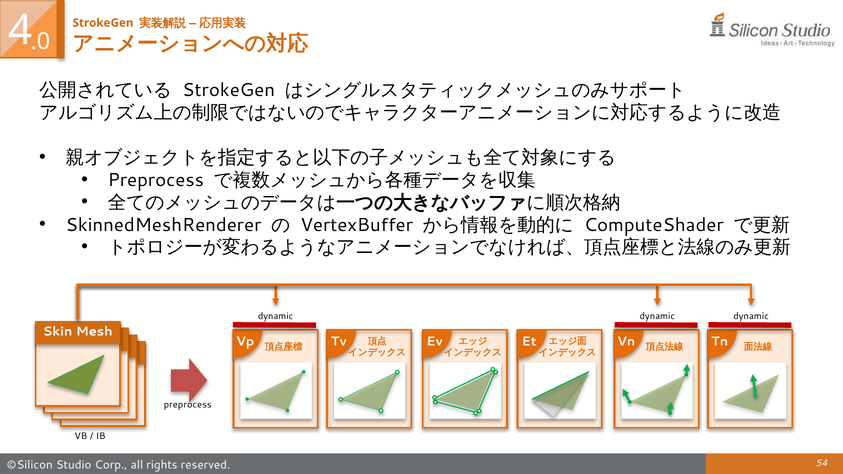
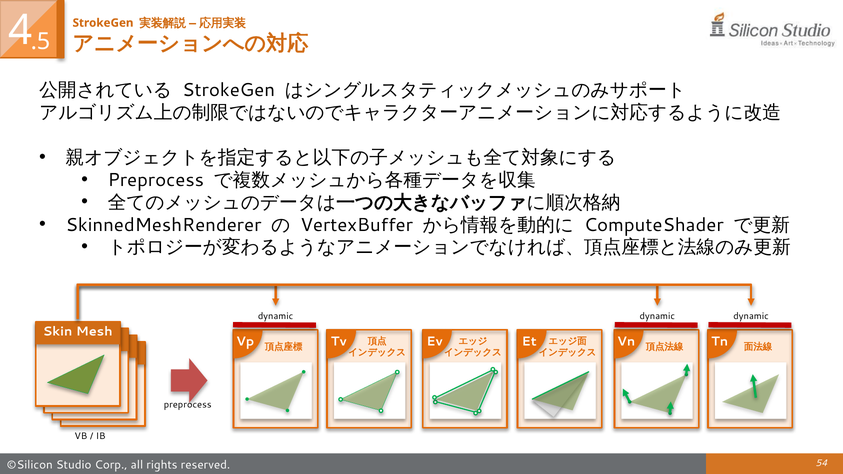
.0: .0 -> .5
